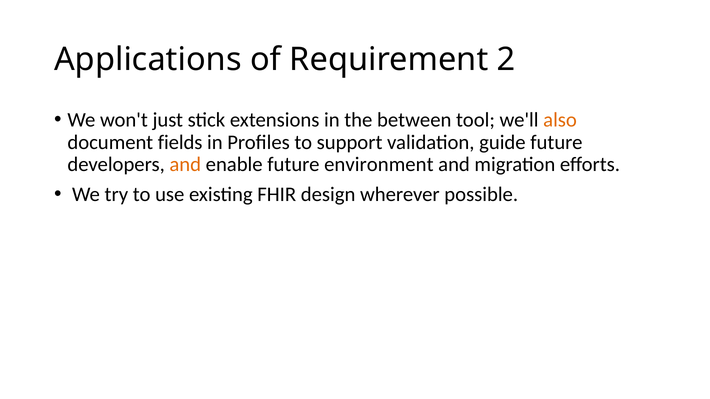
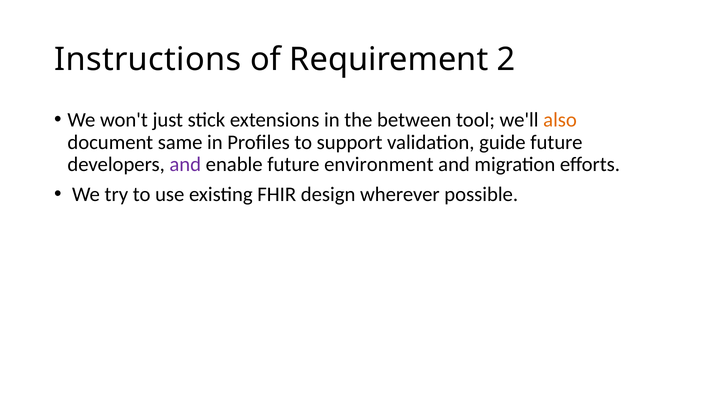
Applications: Applications -> Instructions
fields: fields -> same
and at (185, 165) colour: orange -> purple
